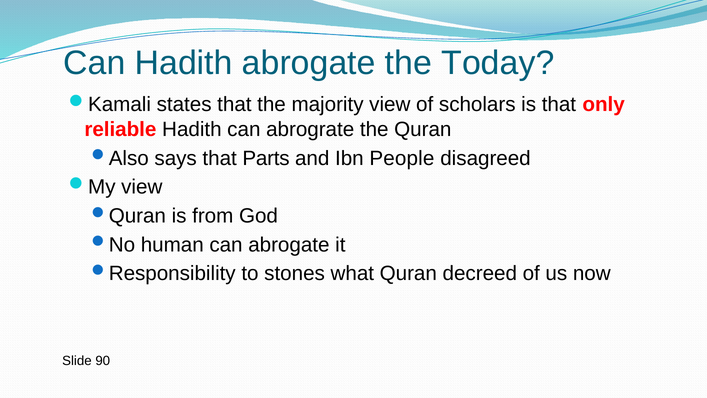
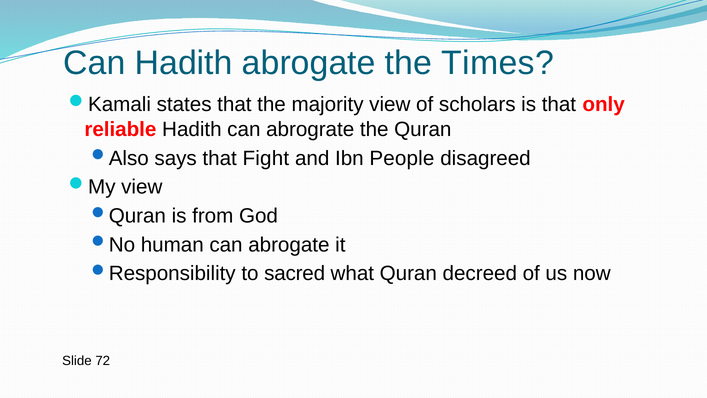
Today: Today -> Times
Parts: Parts -> Fight
stones: stones -> sacred
90: 90 -> 72
